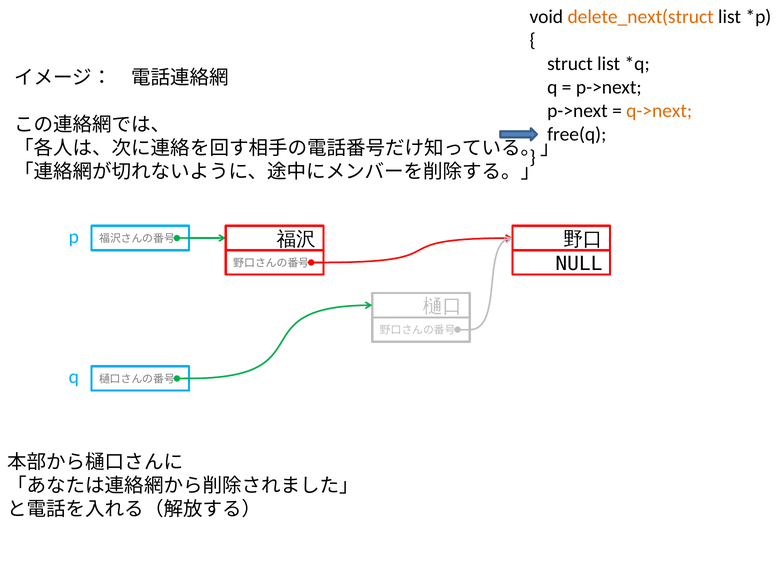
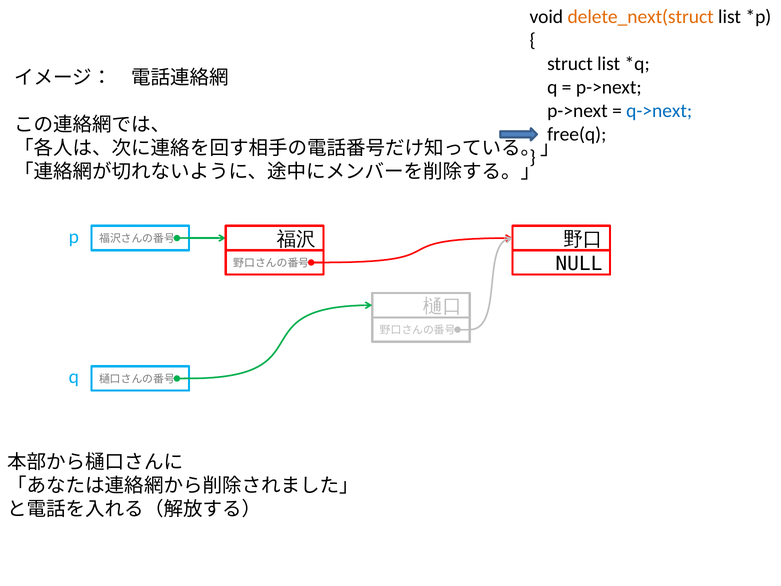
q->next colour: orange -> blue
